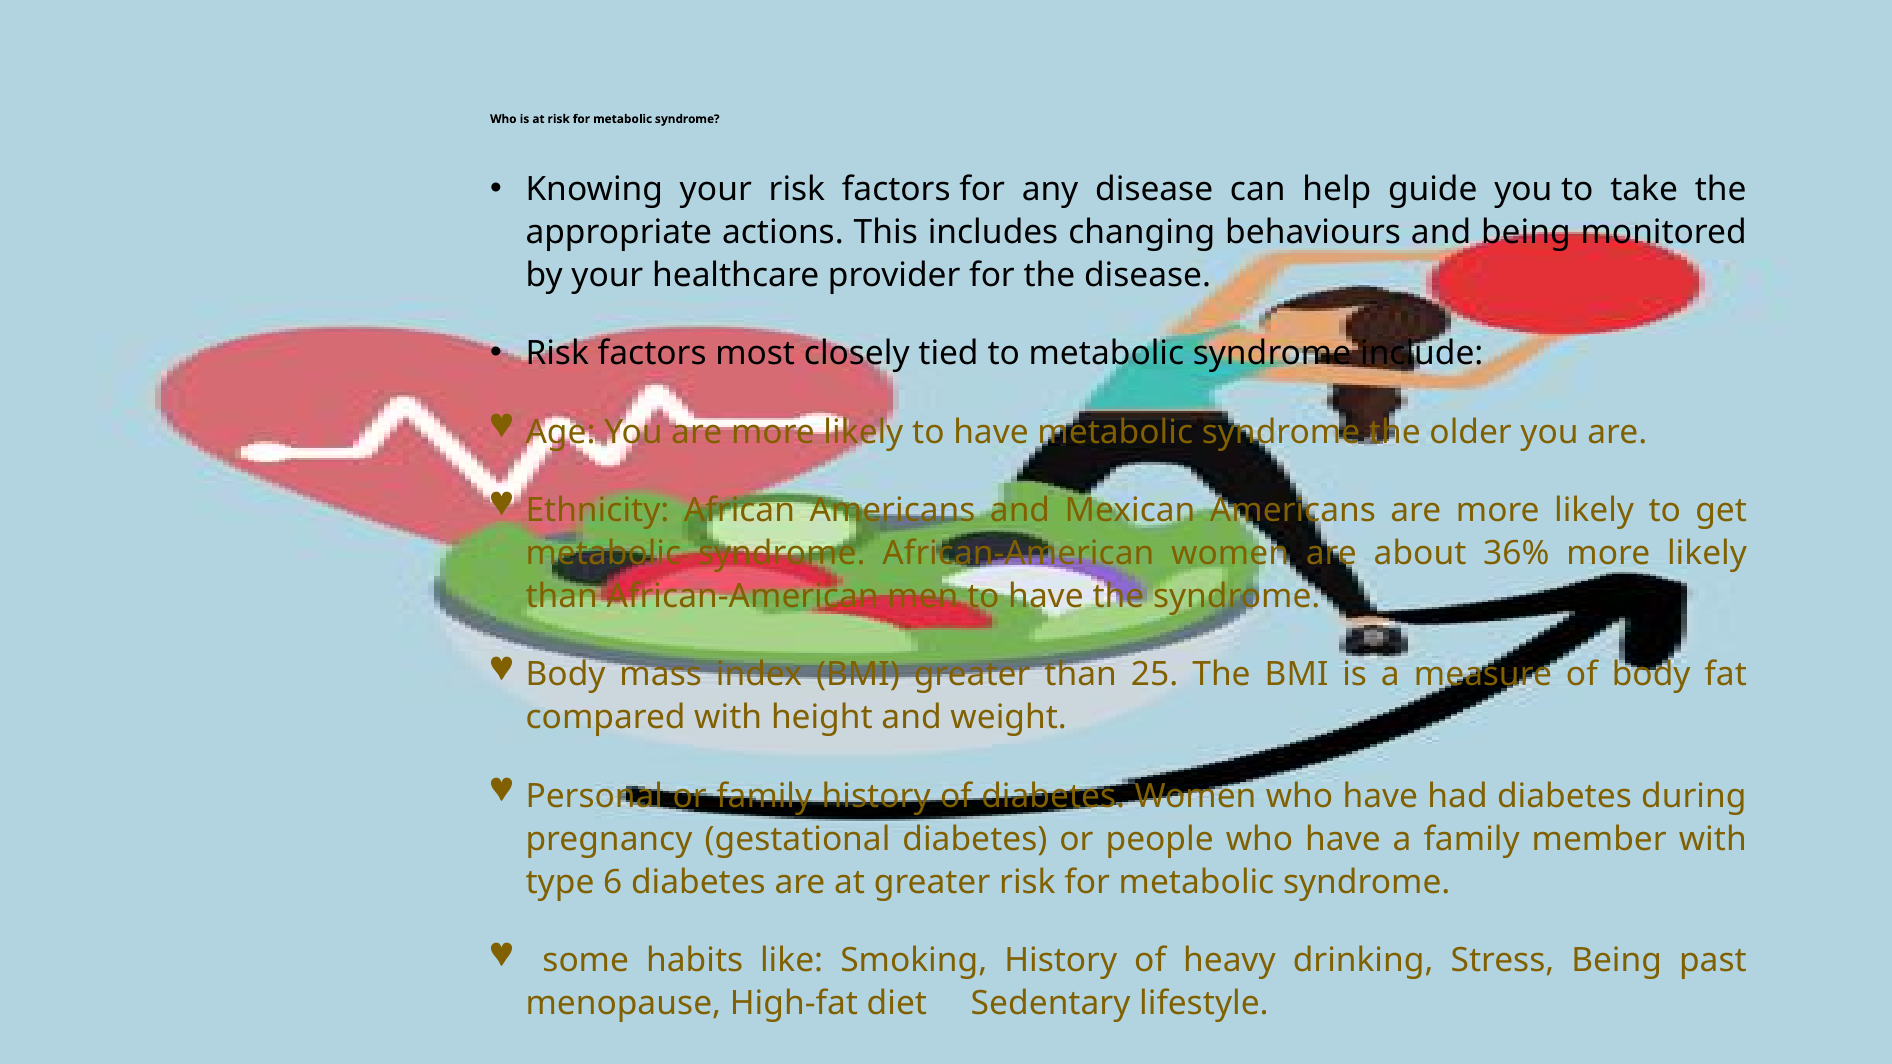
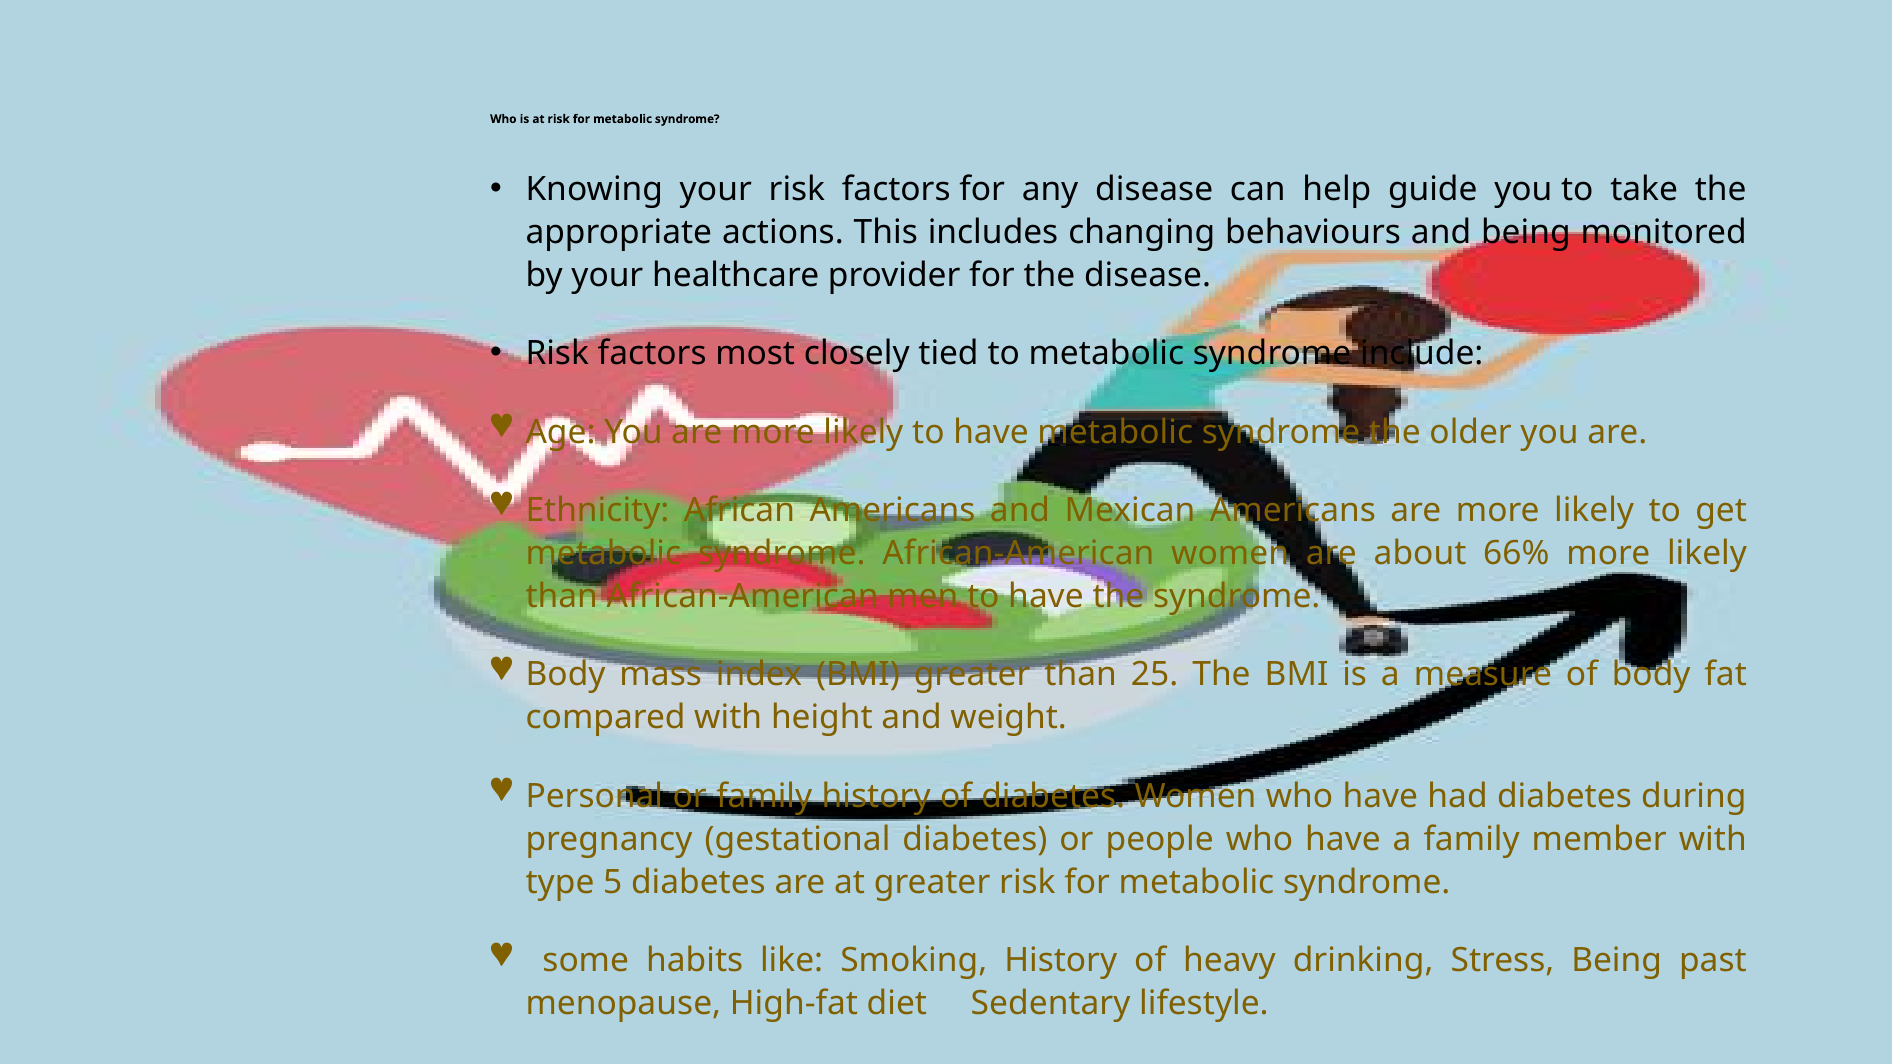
36%: 36% -> 66%
6: 6 -> 5
